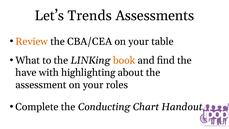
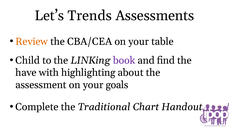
What: What -> Child
book colour: orange -> purple
roles: roles -> goals
Conducting: Conducting -> Traditional
